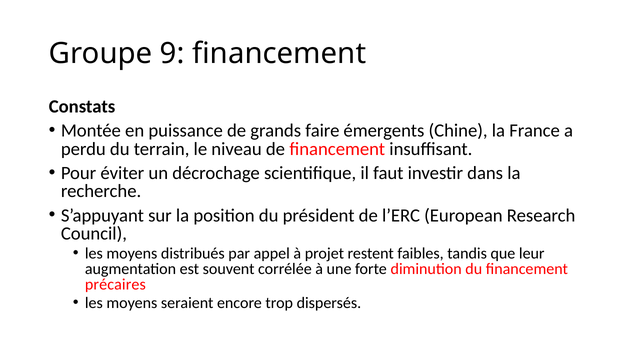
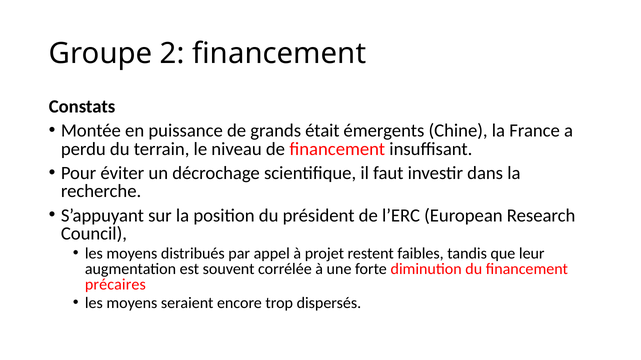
9: 9 -> 2
faire: faire -> était
